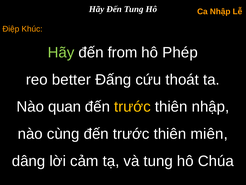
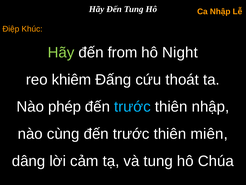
Phép: Phép -> Night
better: better -> khiêm
quan: quan -> phép
trước at (132, 106) colour: yellow -> light blue
